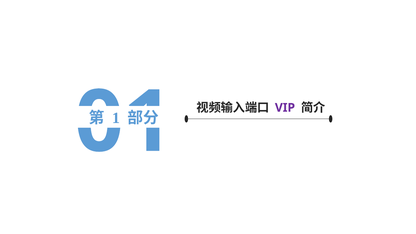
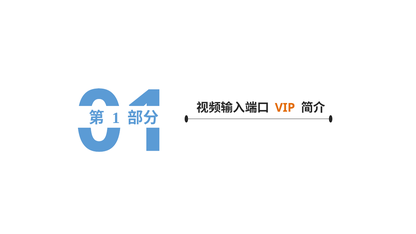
VIP colour: purple -> orange
